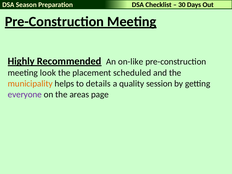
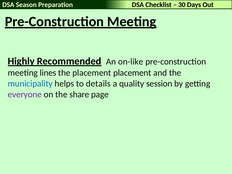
look: look -> lines
placement scheduled: scheduled -> placement
municipality colour: orange -> blue
areas: areas -> share
